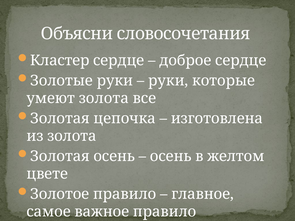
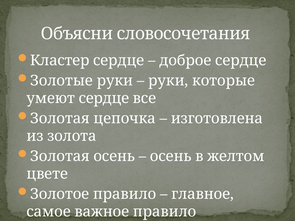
умеют золота: золота -> сердце
